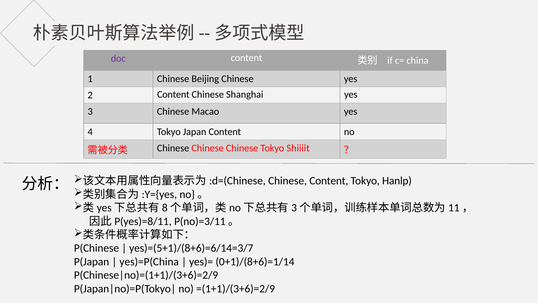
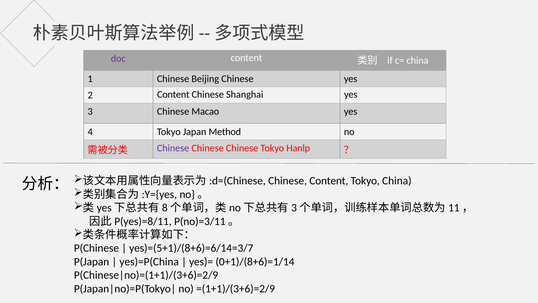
Japan Content: Content -> Method
Chinese at (173, 148) colour: black -> purple
Shiiiit: Shiiiit -> Hanlp
Tokyo Hanlp: Hanlp -> China
